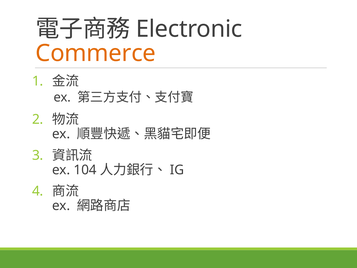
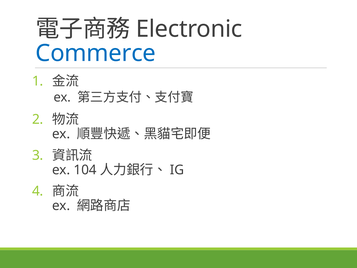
Commerce colour: orange -> blue
